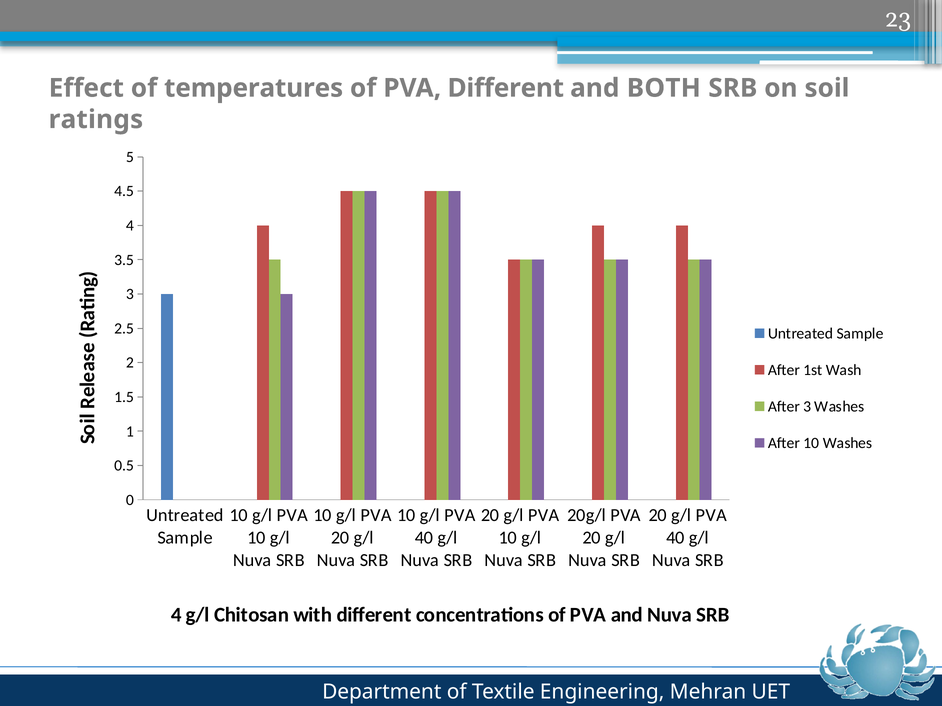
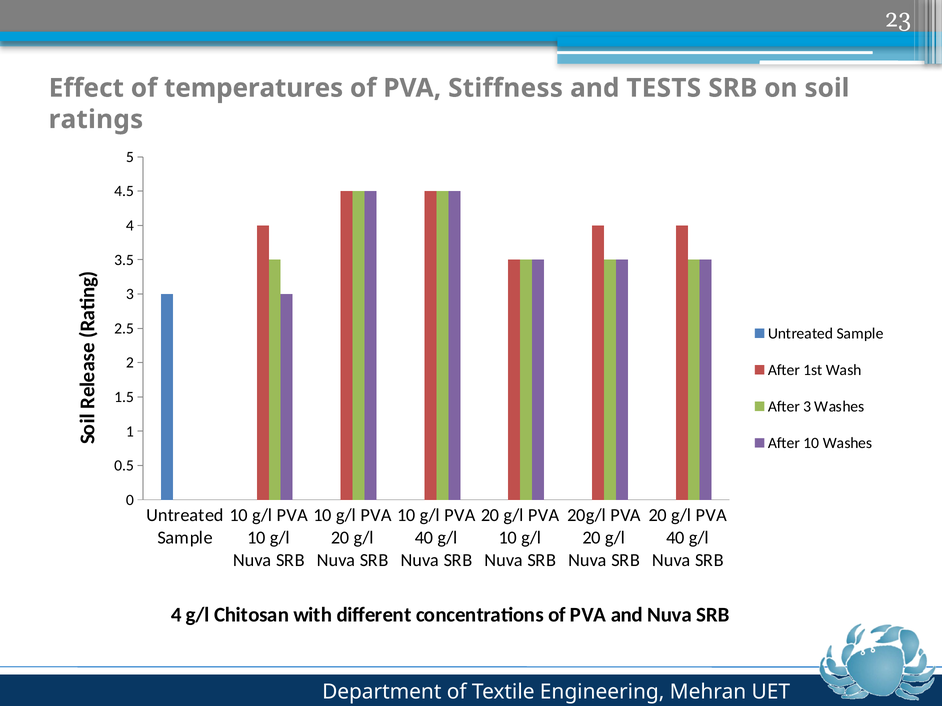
PVA Different: Different -> Stiffness
BOTH: BOTH -> TESTS
